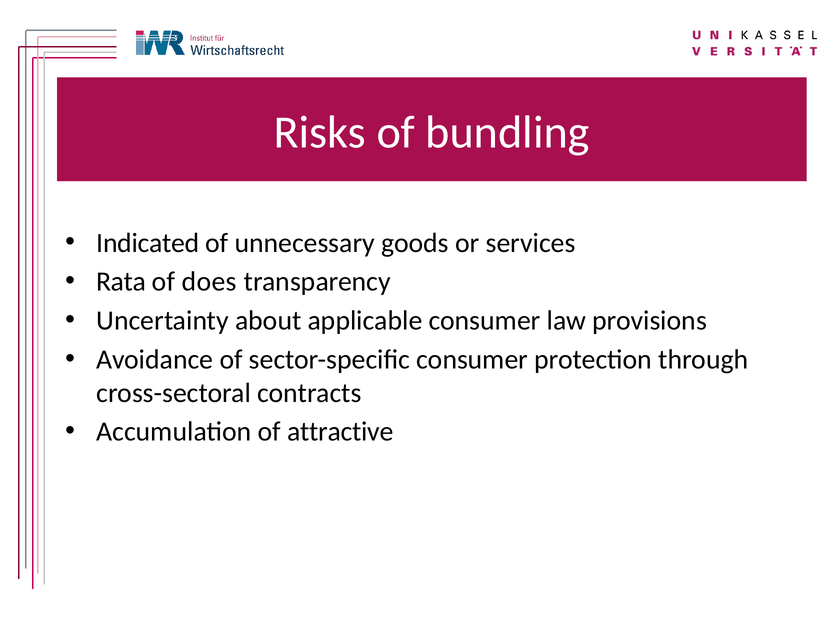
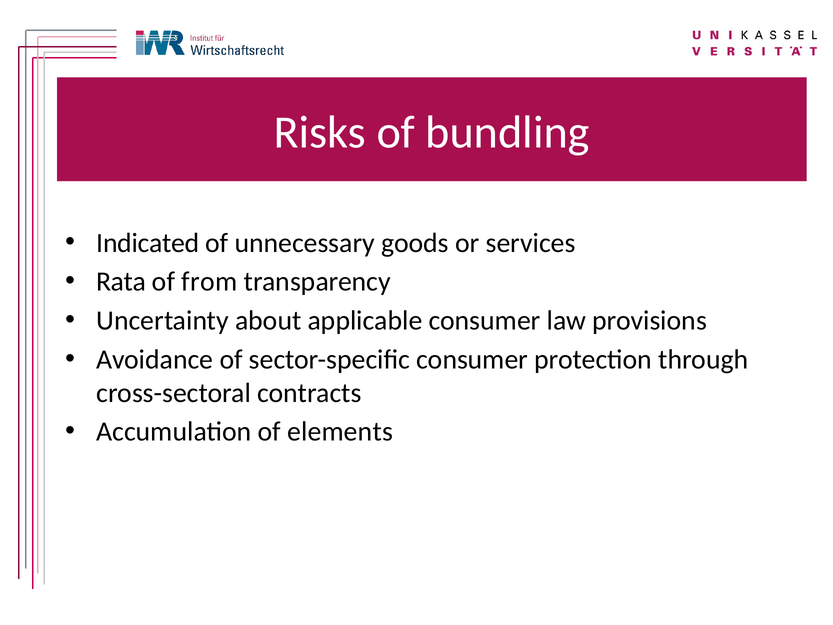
does: does -> from
attractive: attractive -> elements
